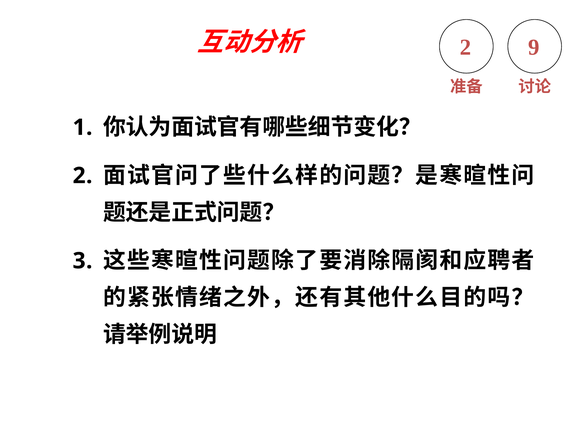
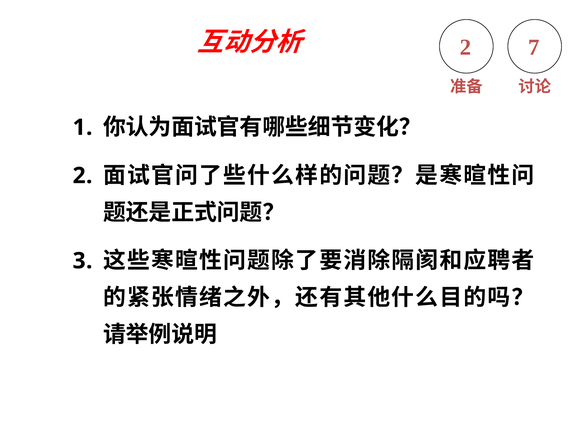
9: 9 -> 7
